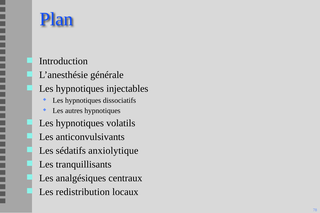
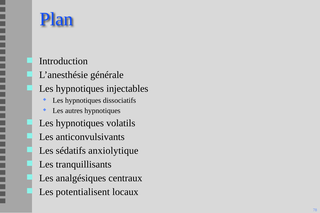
redistribution: redistribution -> potentialisent
